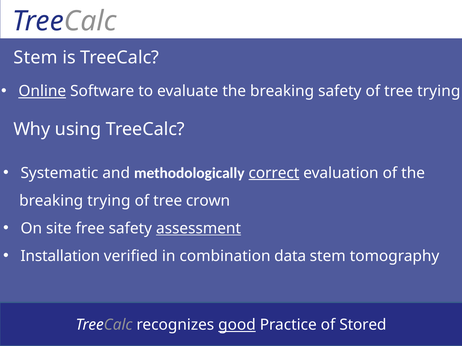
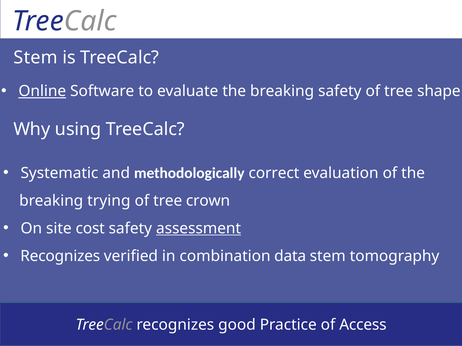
tree trying: trying -> shape
correct underline: present -> none
free: free -> cost
Installation at (60, 256): Installation -> Recognizes
good underline: present -> none
Stored: Stored -> Access
